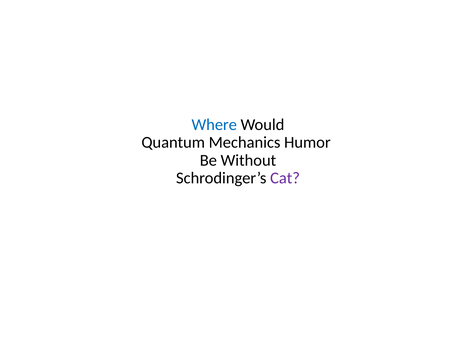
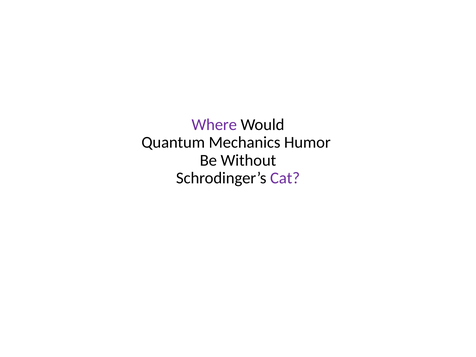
Where colour: blue -> purple
